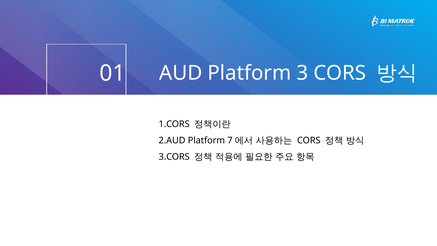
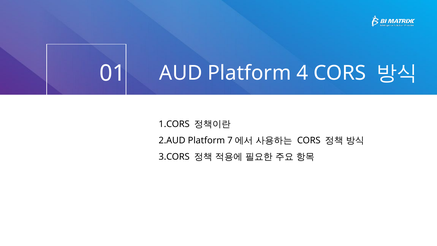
3: 3 -> 4
